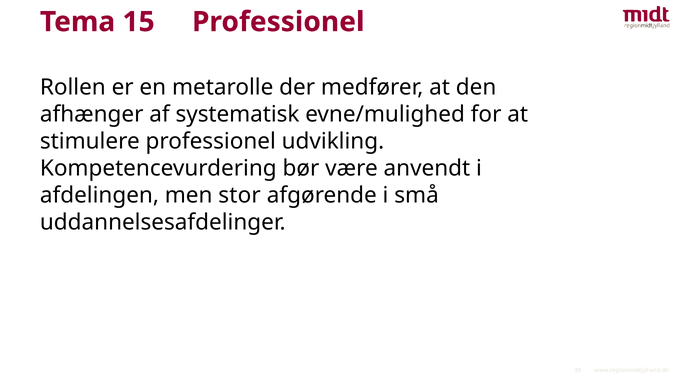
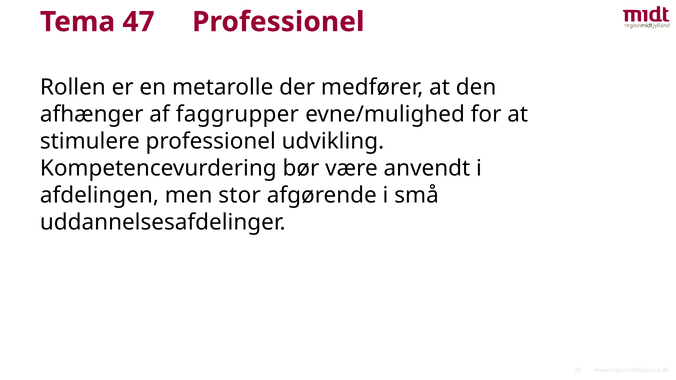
15: 15 -> 47
systematisk: systematisk -> faggrupper
